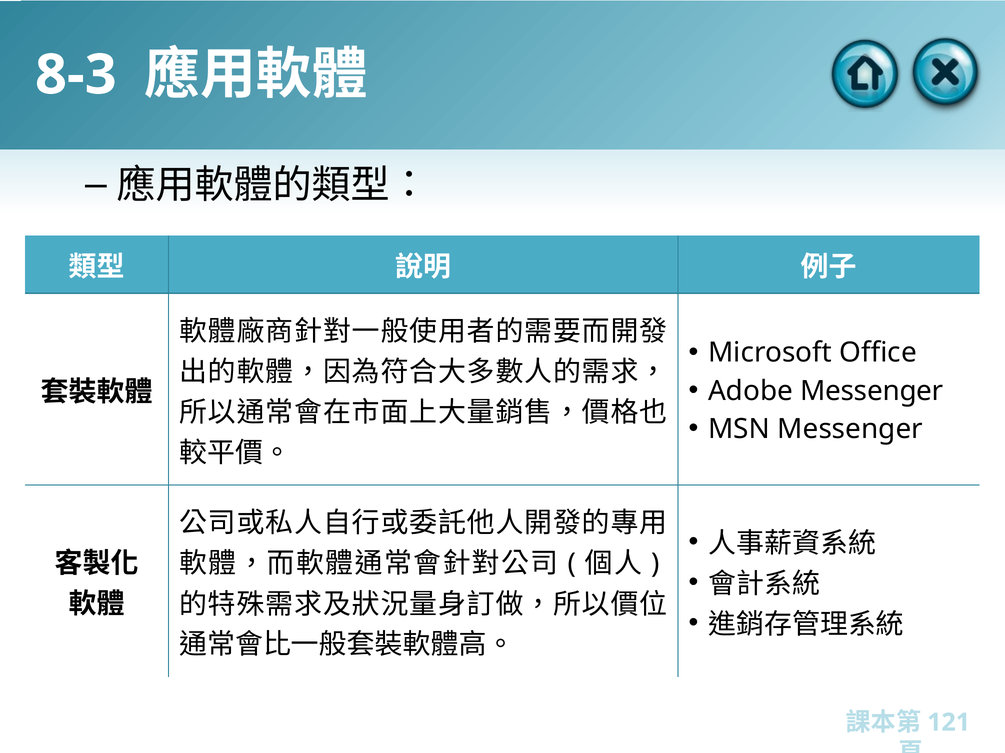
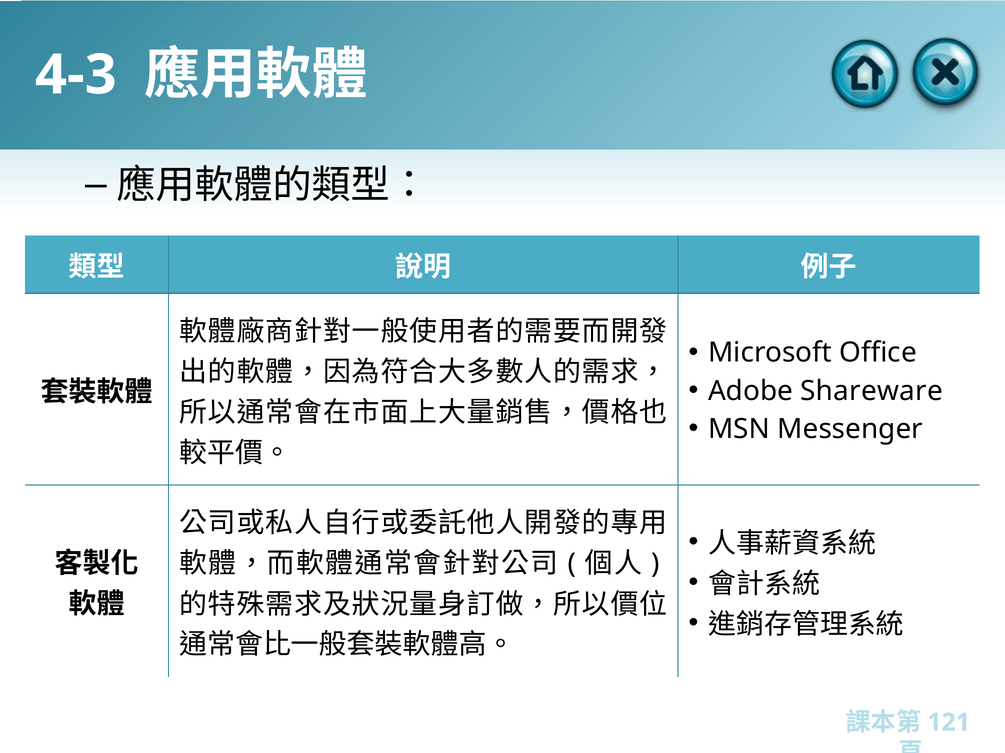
8-3: 8-3 -> 4-3
Adobe Messenger: Messenger -> Shareware
